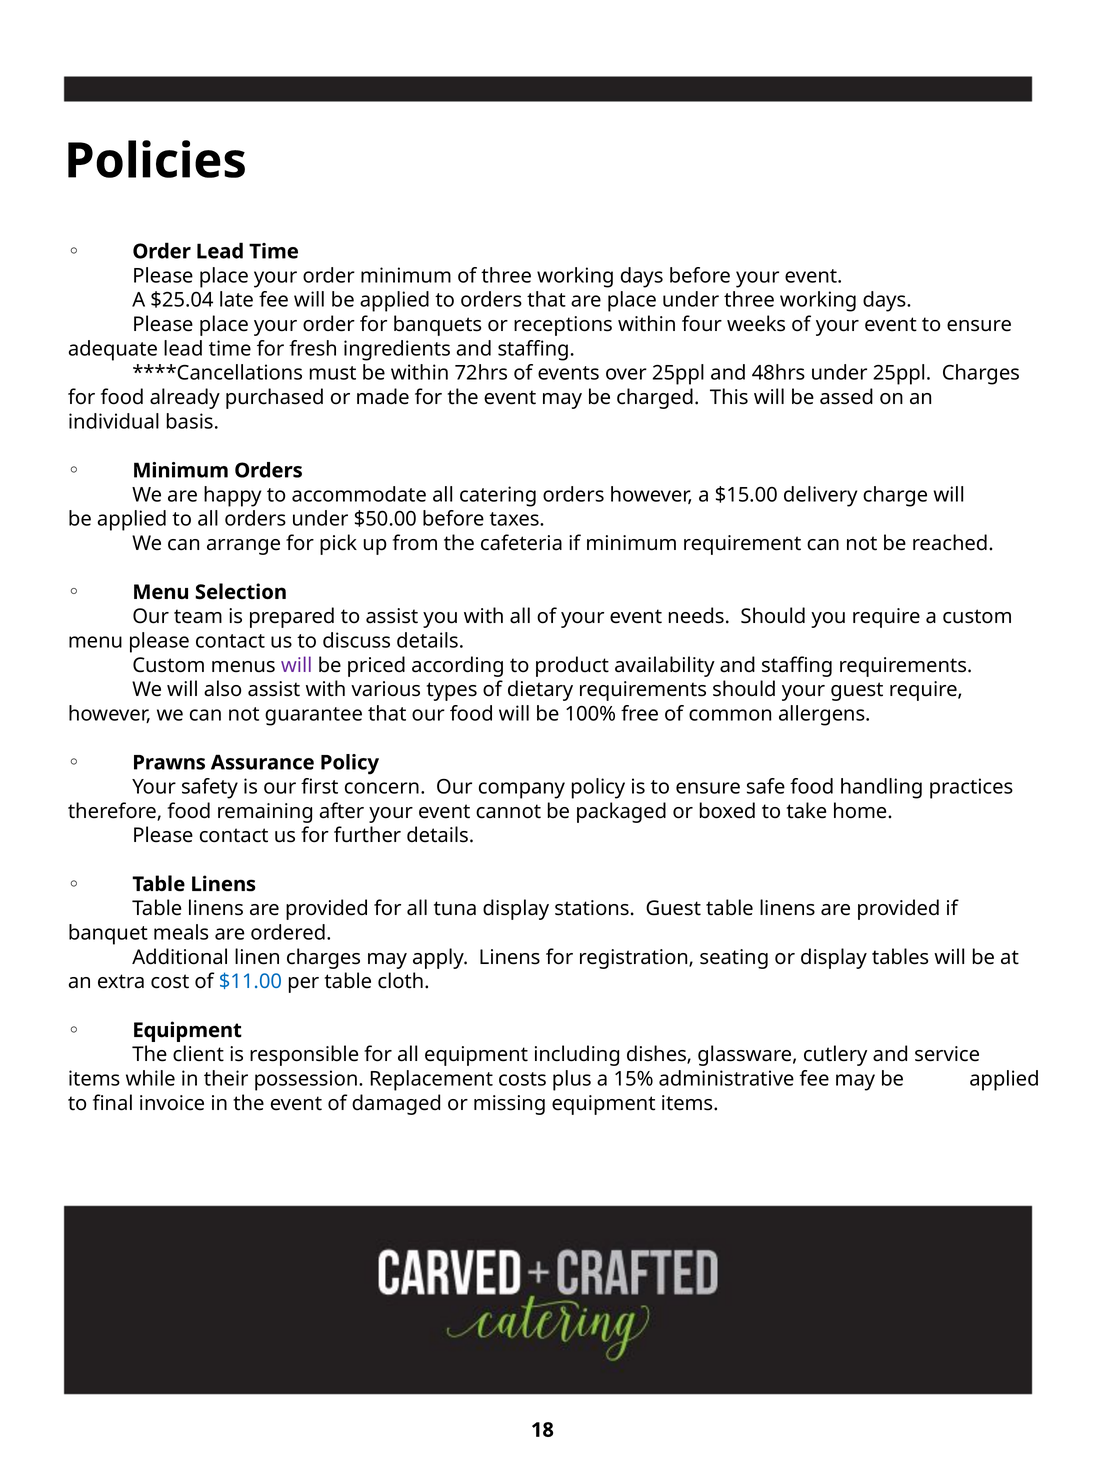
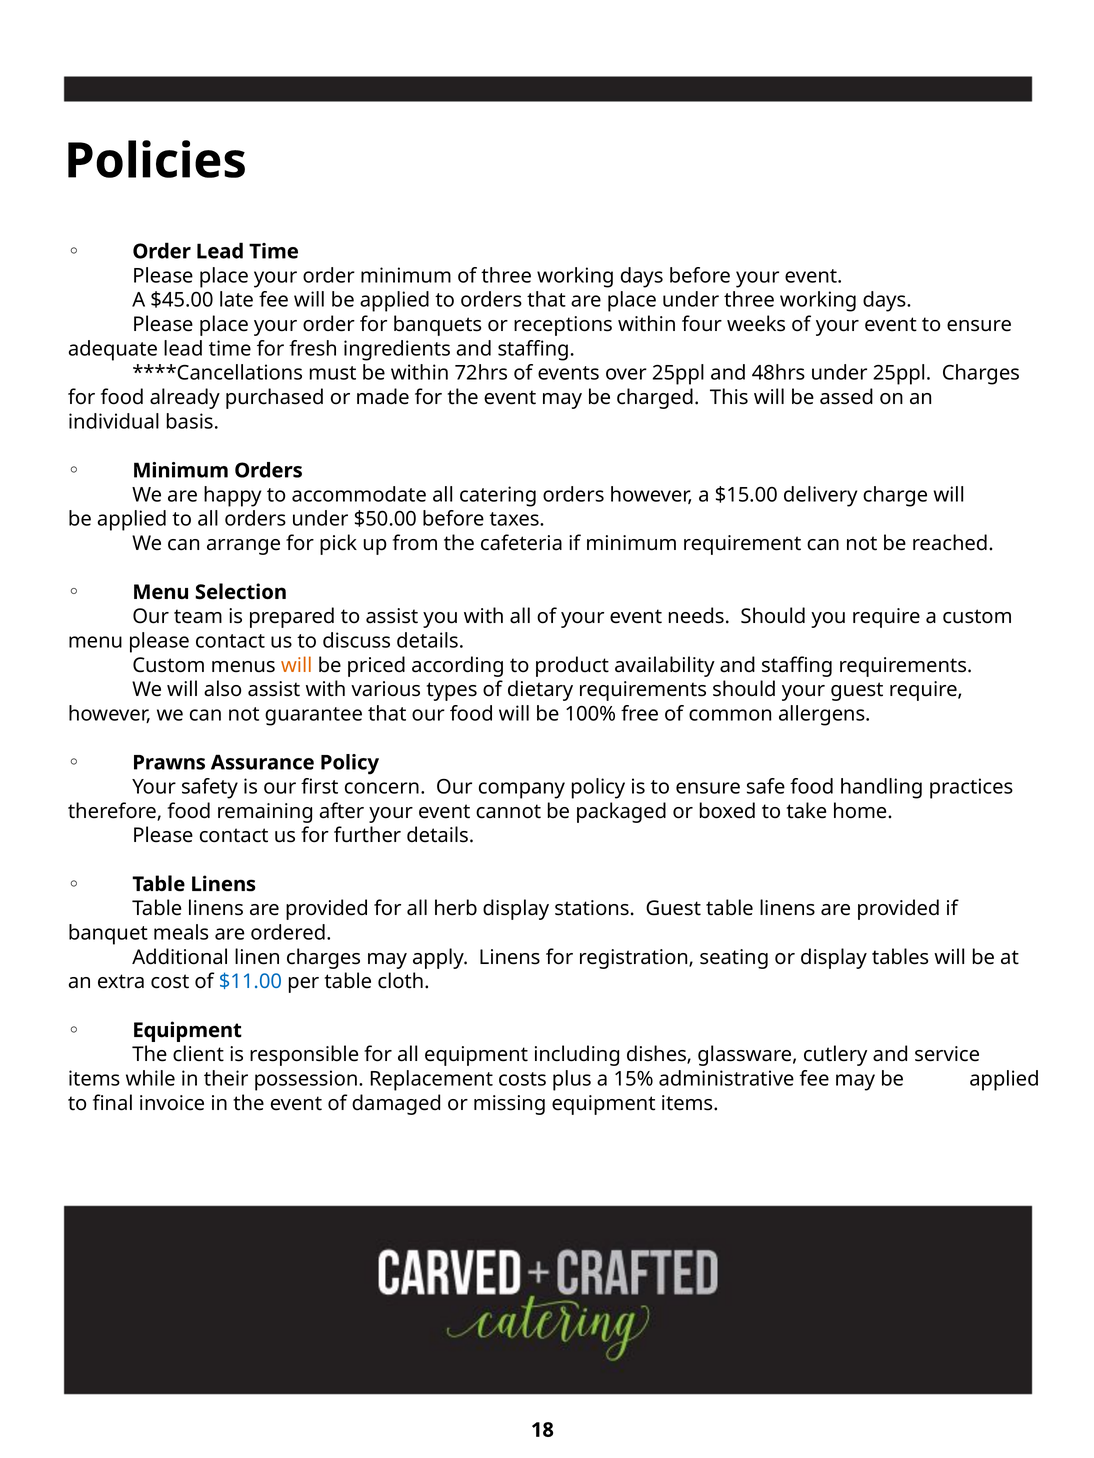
$25.04: $25.04 -> $45.00
will at (297, 666) colour: purple -> orange
tuna: tuna -> herb
